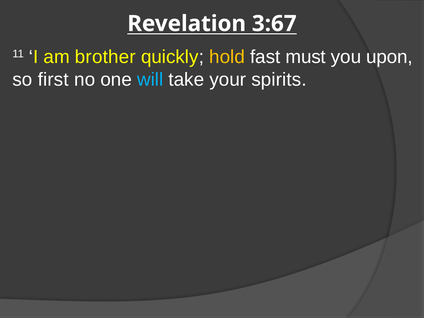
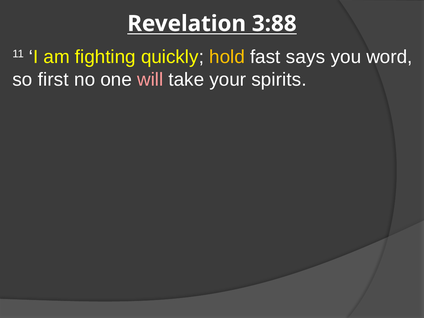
3:67: 3:67 -> 3:88
brother: brother -> fighting
must: must -> says
upon: upon -> word
will colour: light blue -> pink
